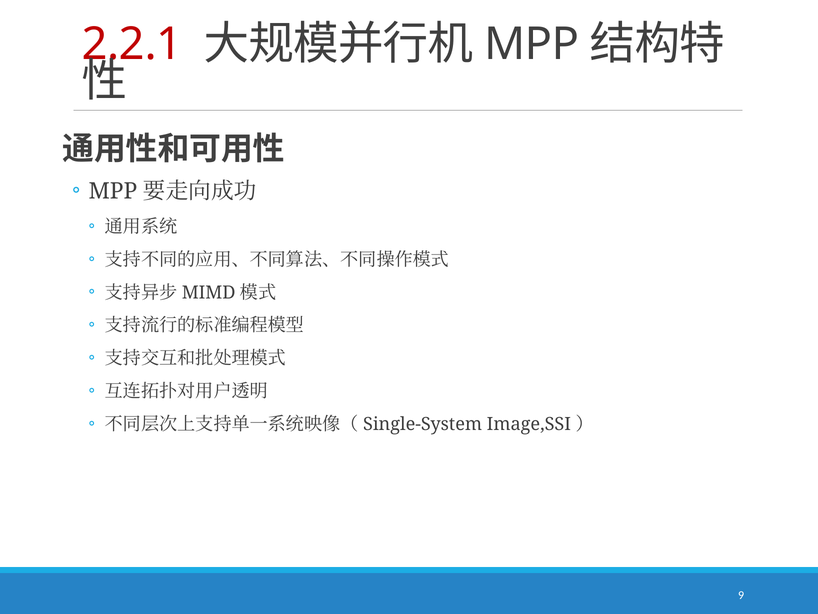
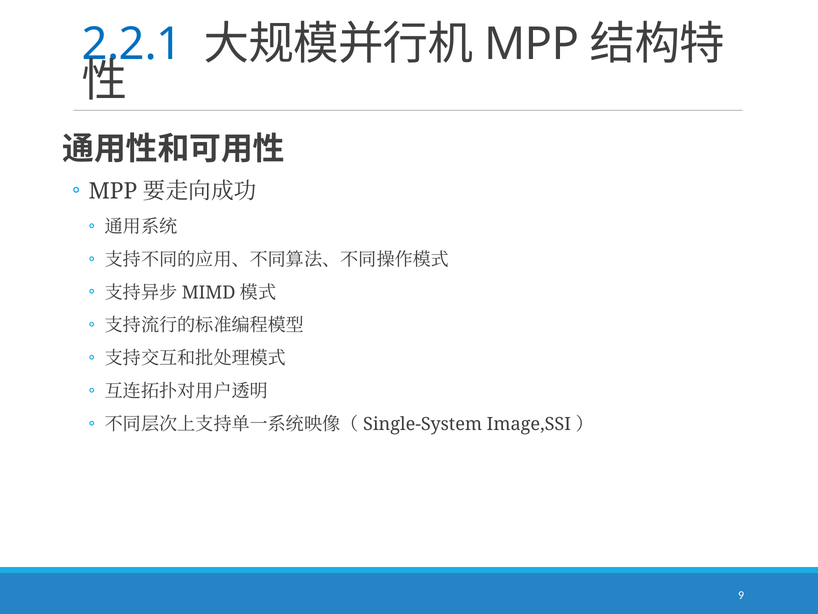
2.2.1 colour: red -> blue
